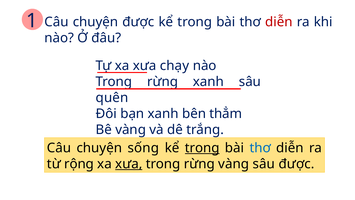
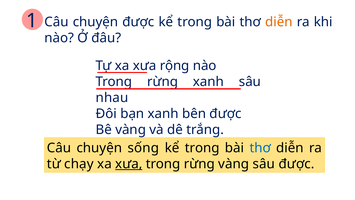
diễn at (279, 22) colour: red -> orange
chạy: chạy -> rộng
quên: quên -> nhau
bên thẳm: thẳm -> được
trong at (202, 148) underline: present -> none
rộng: rộng -> chạy
